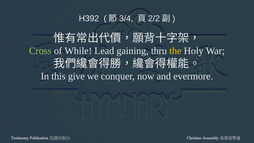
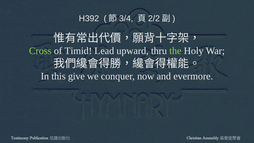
While: While -> Timid
gaining: gaining -> upward
the colour: yellow -> light green
